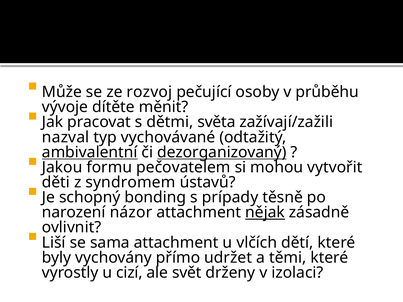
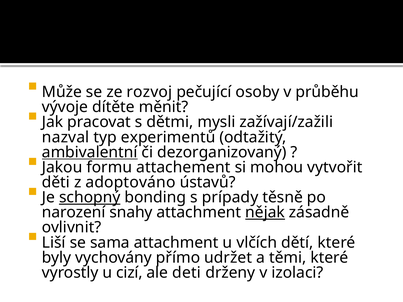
světa: světa -> mysli
vychovávané: vychovávané -> experimentů
dezorganizovaný underline: present -> none
pečovatelem: pečovatelem -> attachement
syndromem: syndromem -> adoptováno
schopný underline: none -> present
názor: názor -> snahy
svět: svět -> deti
